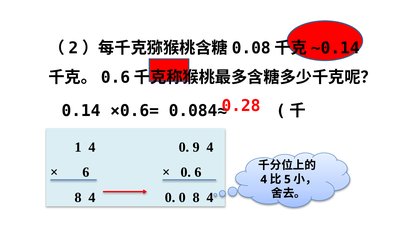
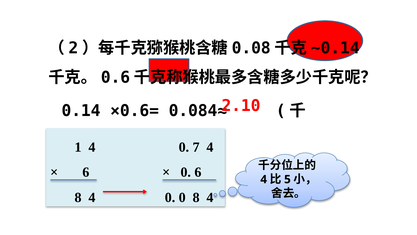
0.28: 0.28 -> 2.10
9: 9 -> 7
